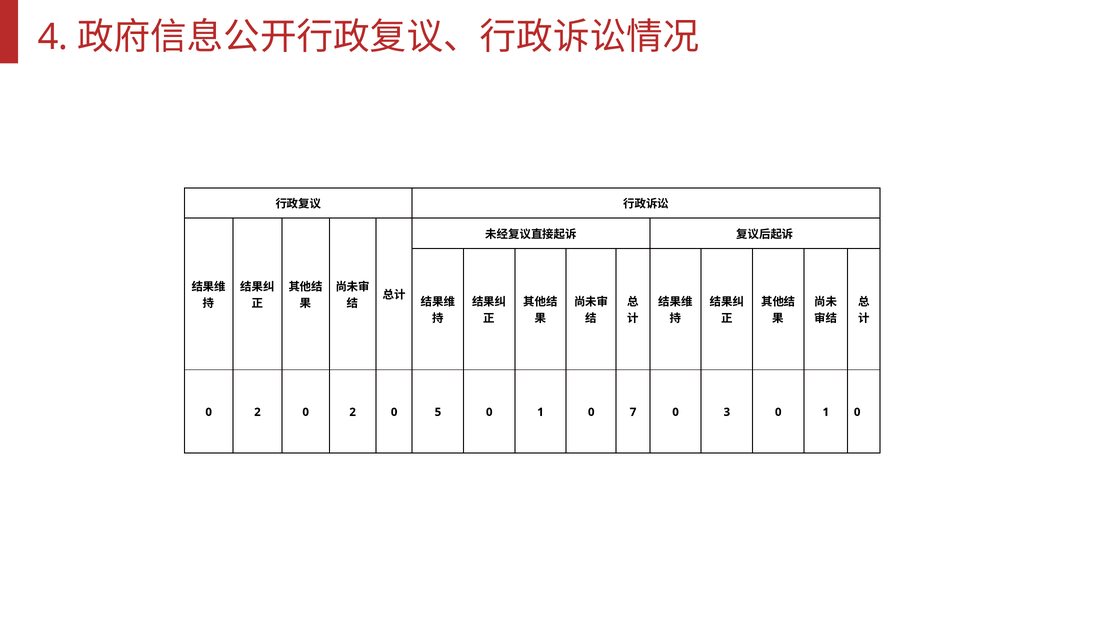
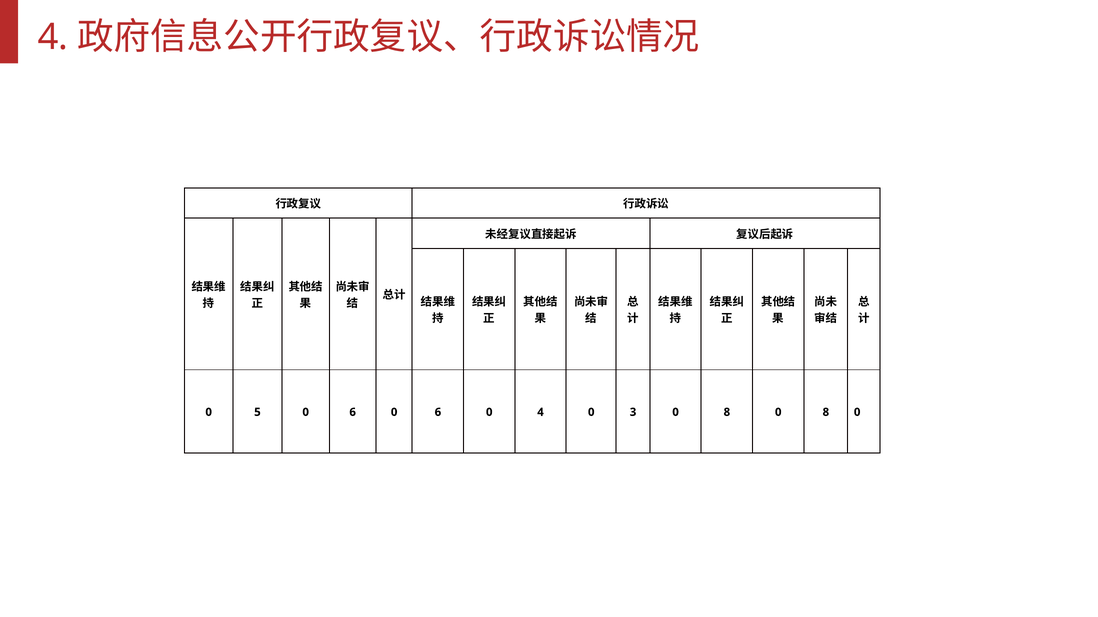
2 at (257, 413): 2 -> 5
2 at (353, 413): 2 -> 6
5 at (438, 413): 5 -> 6
1 at (540, 413): 1 -> 4
7: 7 -> 3
3 at (727, 413): 3 -> 8
1 at (826, 413): 1 -> 8
